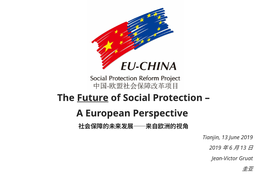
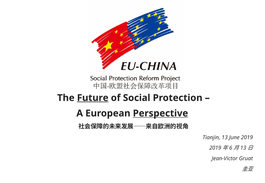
Perspective underline: none -> present
